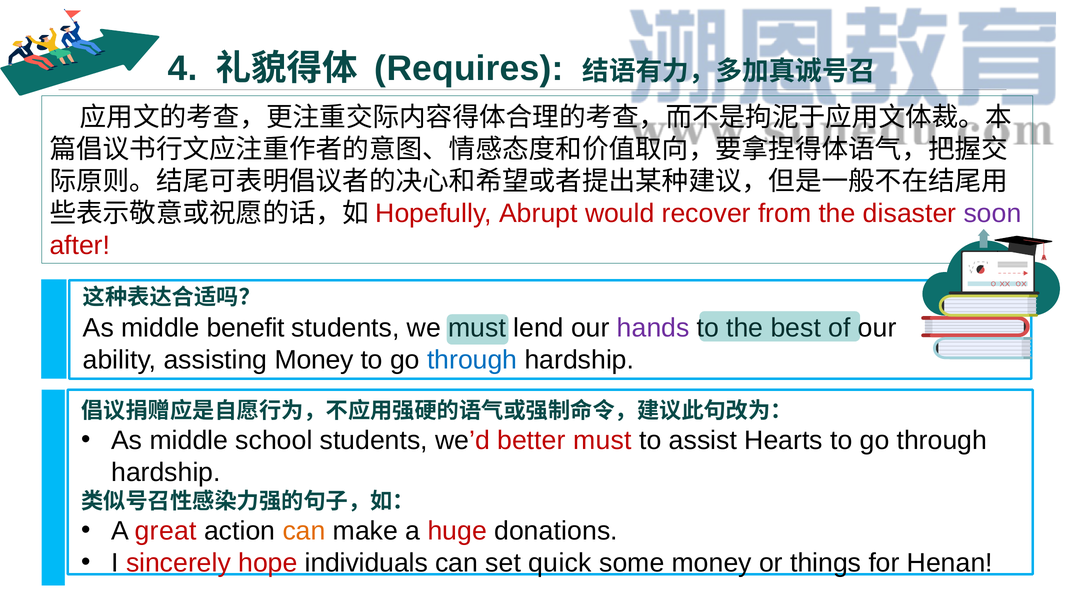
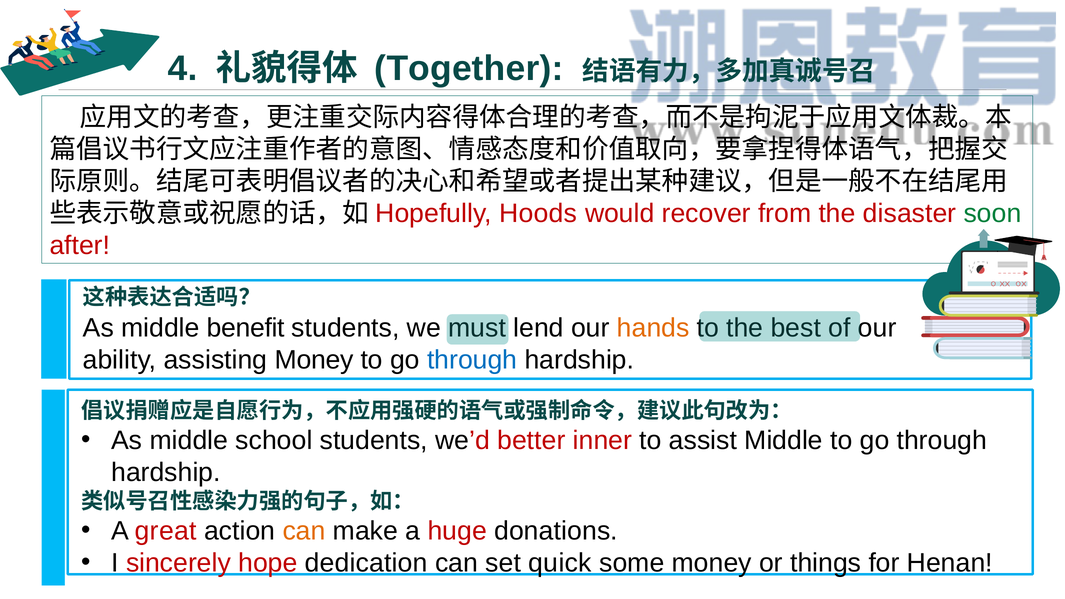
Requires: Requires -> Together
Abrupt: Abrupt -> Hoods
soon colour: purple -> green
hands colour: purple -> orange
better must: must -> inner
assist Hearts: Hearts -> Middle
individuals: individuals -> dedication
